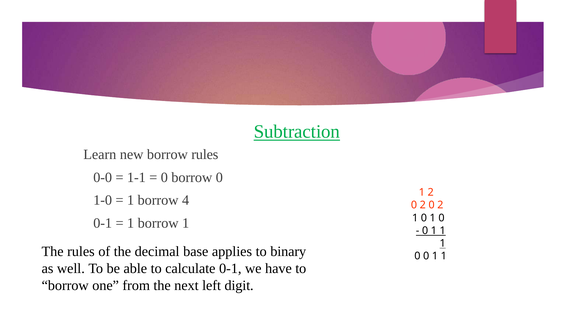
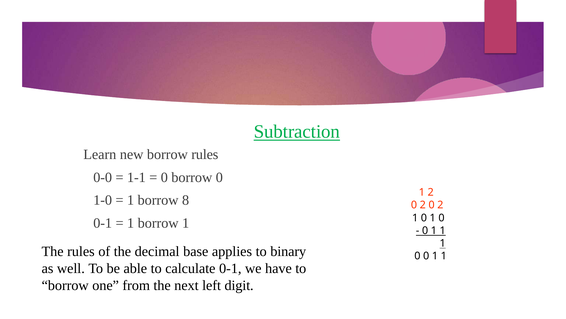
4: 4 -> 8
